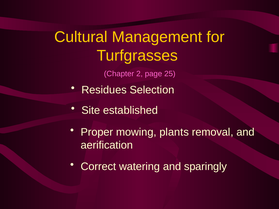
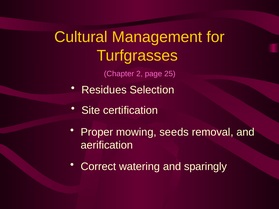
established: established -> certification
plants: plants -> seeds
